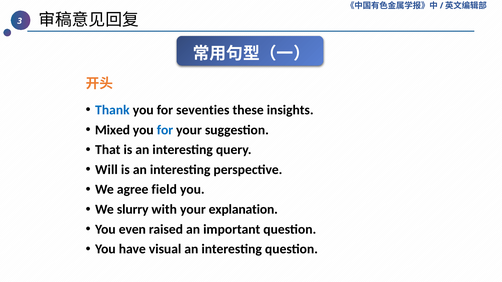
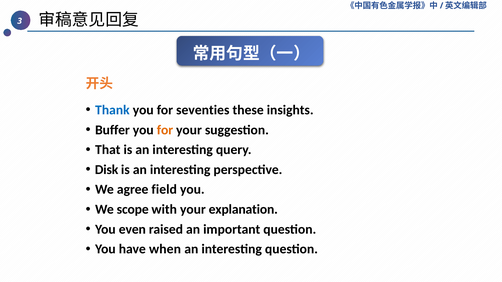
Mixed: Mixed -> Buffer
for at (165, 130) colour: blue -> orange
Will: Will -> Disk
slurry: slurry -> scope
visual: visual -> when
